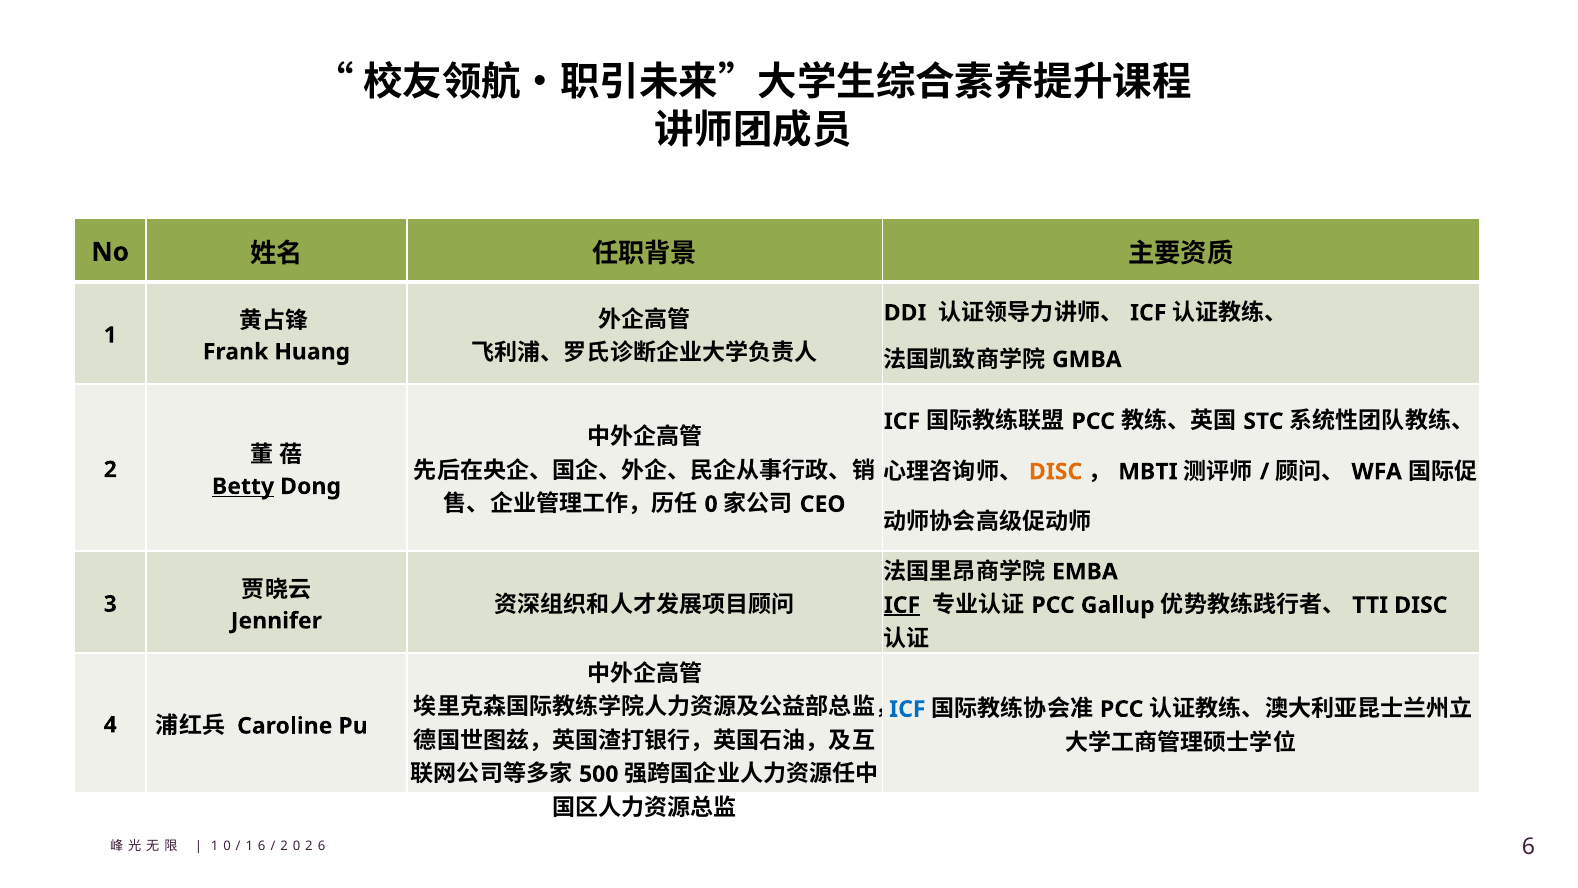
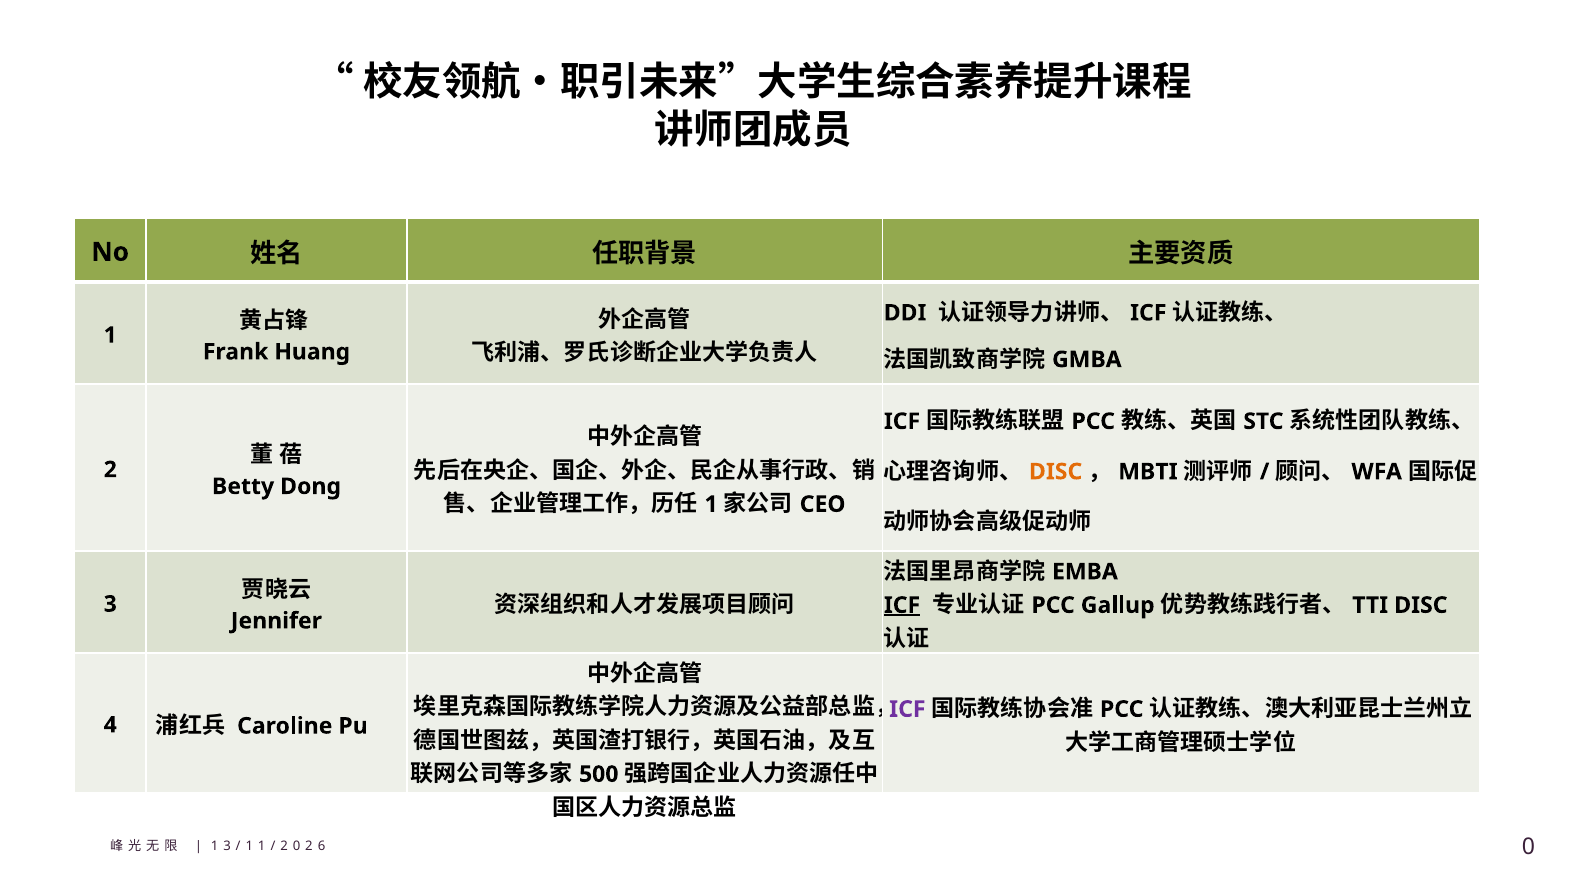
Betty underline: present -> none
0 at (711, 504): 0 -> 1
ICF at (907, 709) colour: blue -> purple
1 0: 0 -> 3
1 6: 6 -> 1
6 at (1529, 846): 6 -> 0
